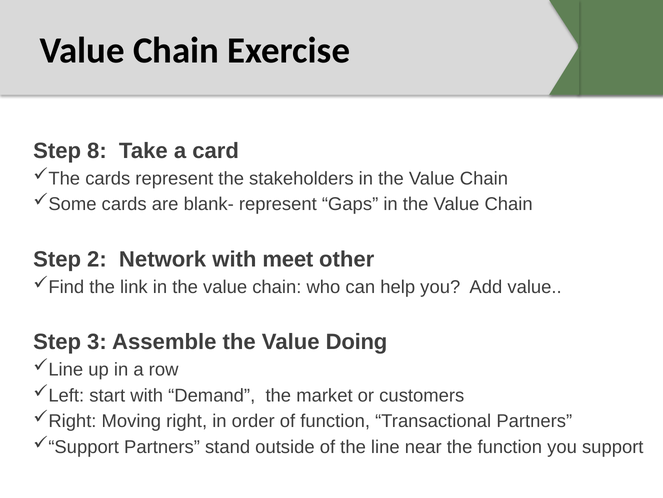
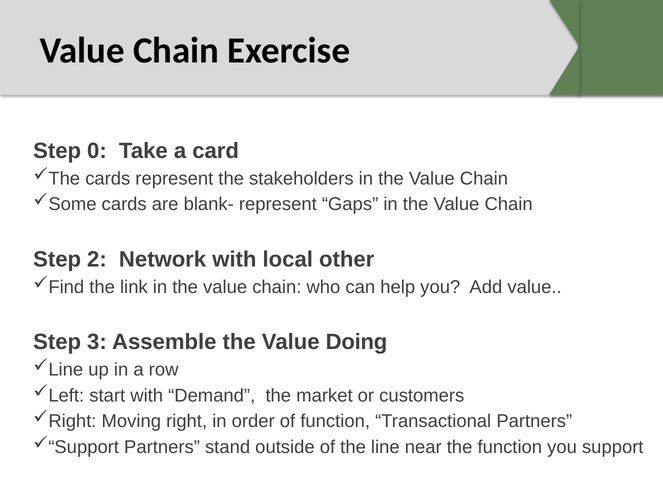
8: 8 -> 0
meet: meet -> local
